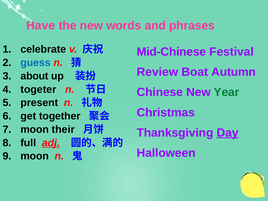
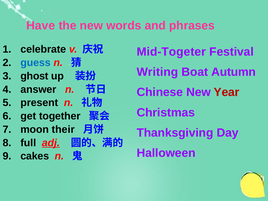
Mid-Chinese: Mid-Chinese -> Mid-Togeter
Review: Review -> Writing
about: about -> ghost
togeter: togeter -> answer
Year colour: green -> red
Day underline: present -> none
moon at (35, 156): moon -> cakes
